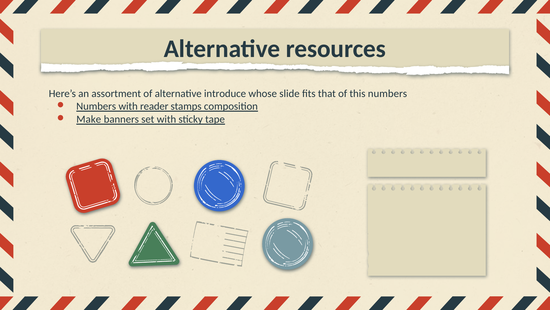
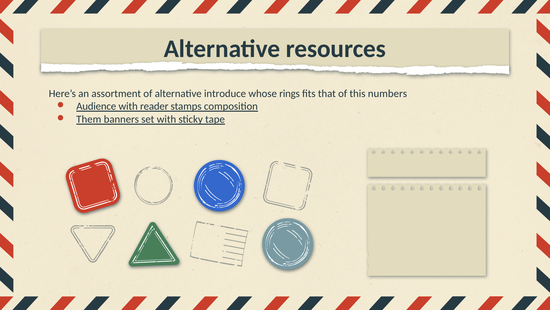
slide: slide -> rings
Numbers at (96, 106): Numbers -> Audience
Make: Make -> Them
